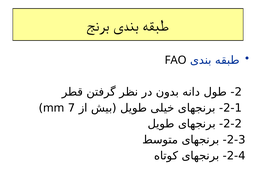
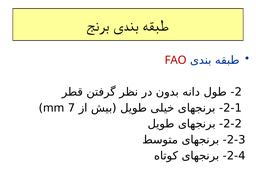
FAO colour: black -> red
